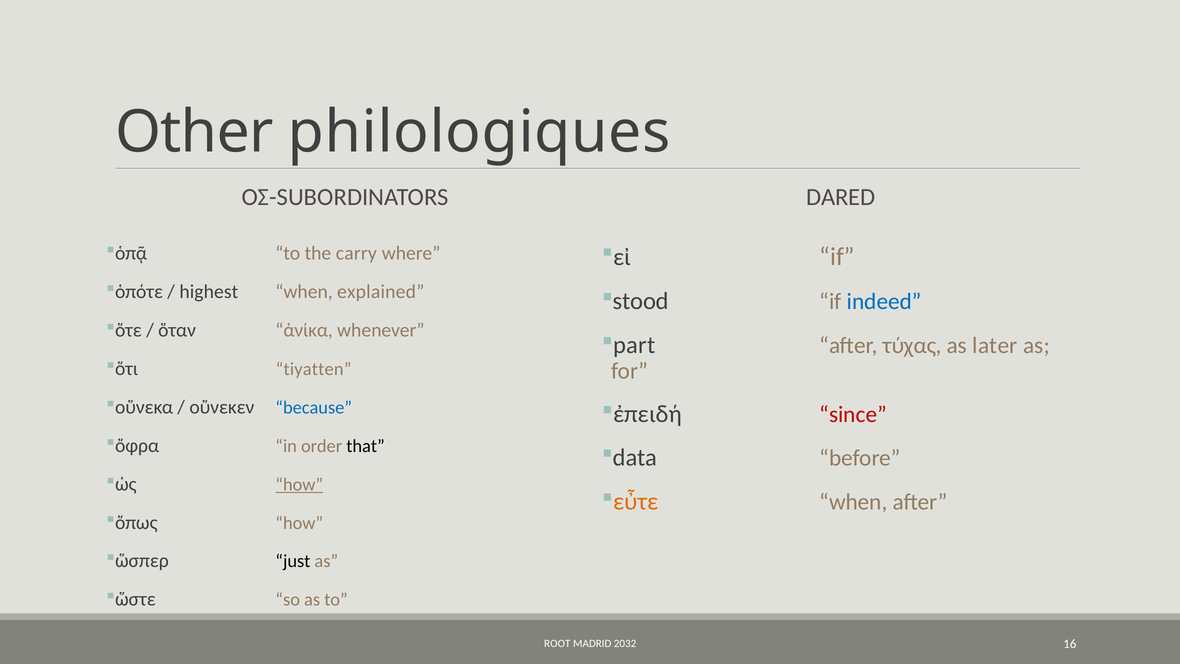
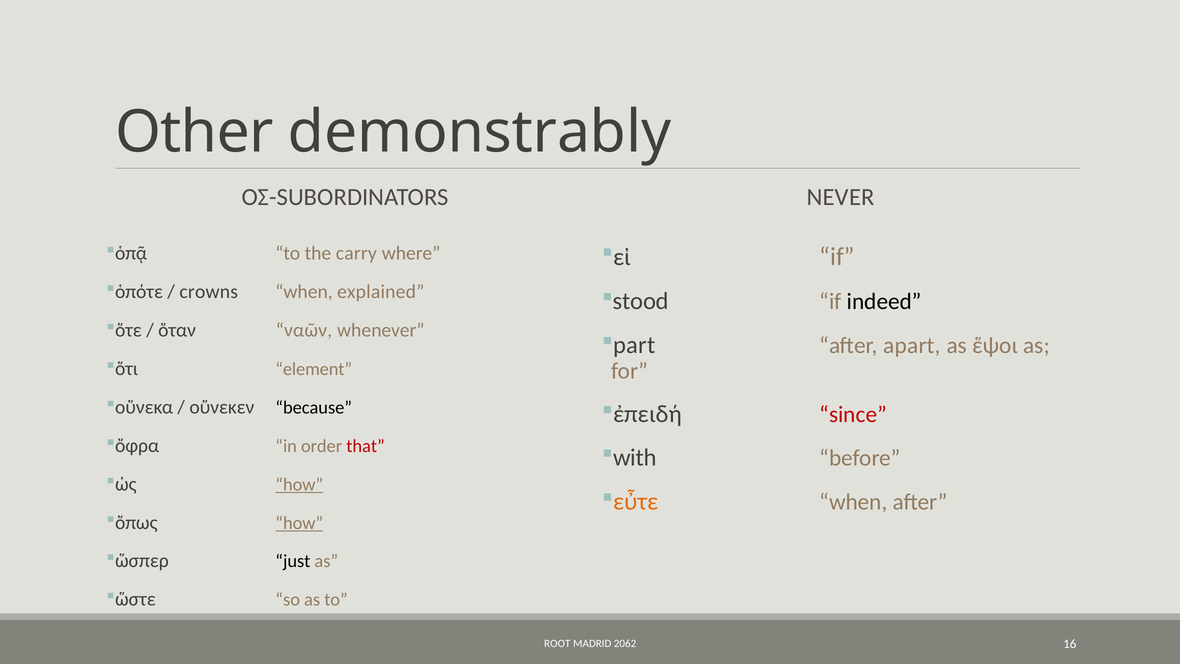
philologiques: philologiques -> demonstrably
DARED: DARED -> NEVER
highest: highest -> crowns
indeed colour: blue -> black
ἁνίκα: ἁνίκα -> ναῶν
τύχας: τύχας -> apart
later: later -> ἕψοι
tiyatten: tiyatten -> element
because colour: blue -> black
that colour: black -> red
data: data -> with
how at (299, 523) underline: none -> present
2032: 2032 -> 2062
